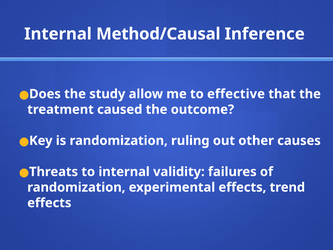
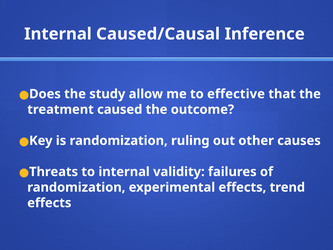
Method/Causal: Method/Causal -> Caused/Causal
